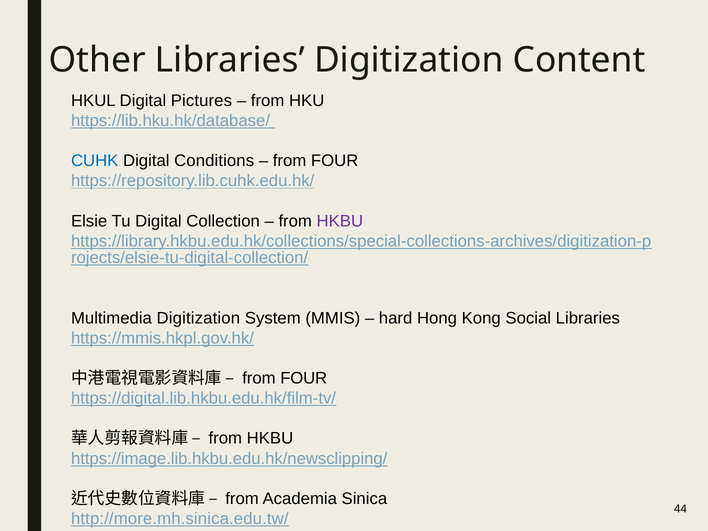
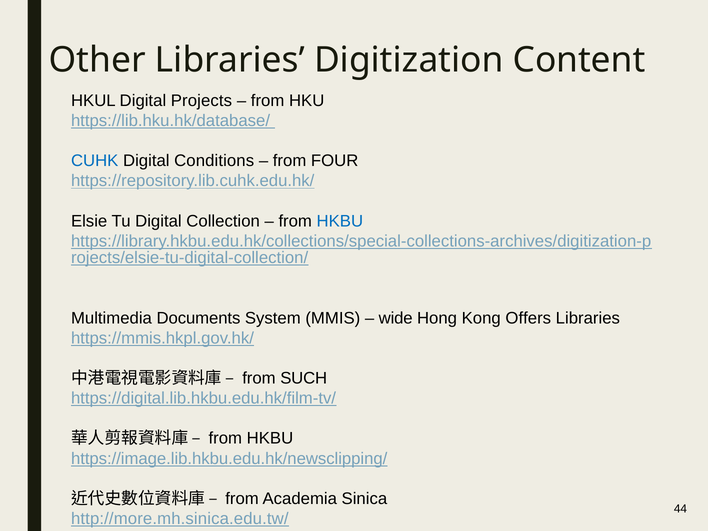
Pictures: Pictures -> Projects
HKBU at (340, 221) colour: purple -> blue
Multimedia Digitization: Digitization -> Documents
hard: hard -> wide
Social: Social -> Offers
FOUR at (304, 378): FOUR -> SUCH
